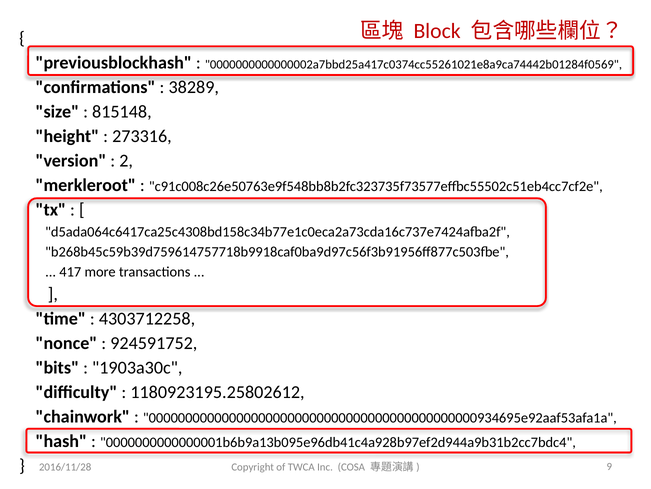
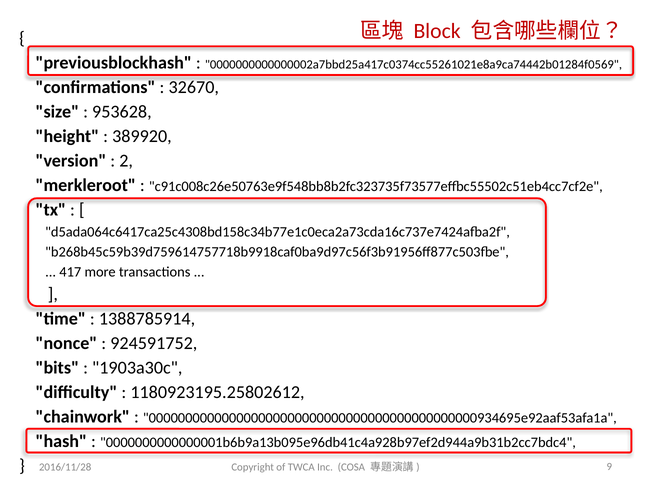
38289: 38289 -> 32670
815148: 815148 -> 953628
273316: 273316 -> 389920
4303712258: 4303712258 -> 1388785914
